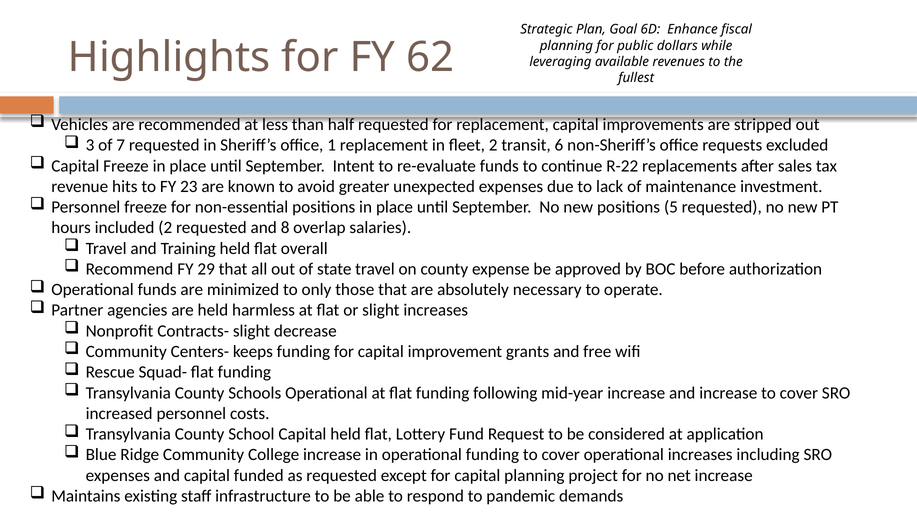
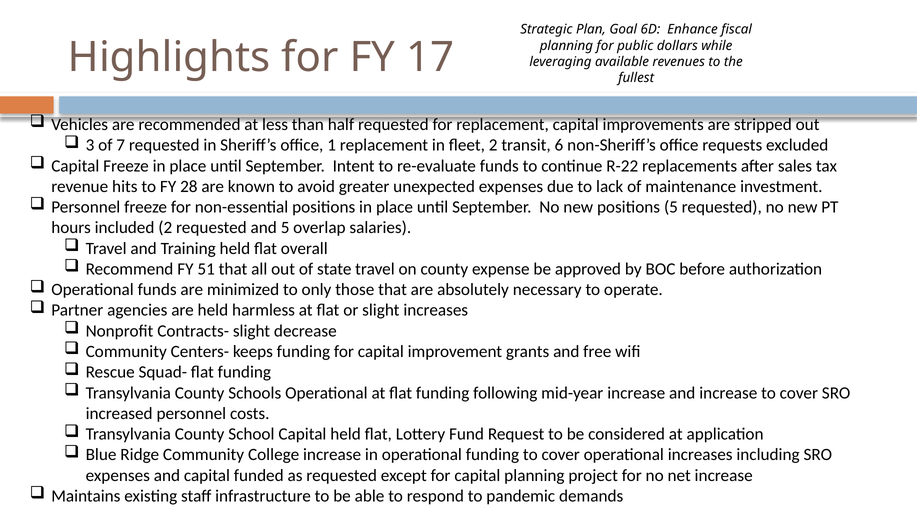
62: 62 -> 17
23: 23 -> 28
and 8: 8 -> 5
29: 29 -> 51
